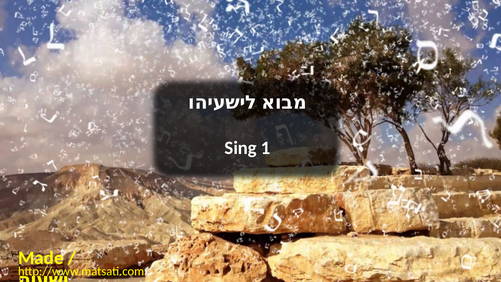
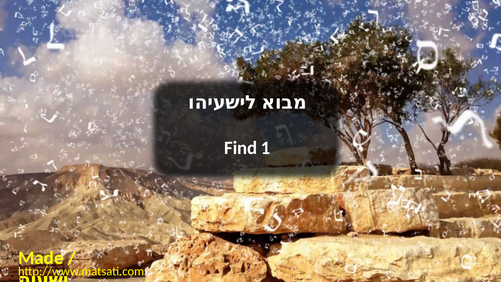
Sing: Sing -> Find
